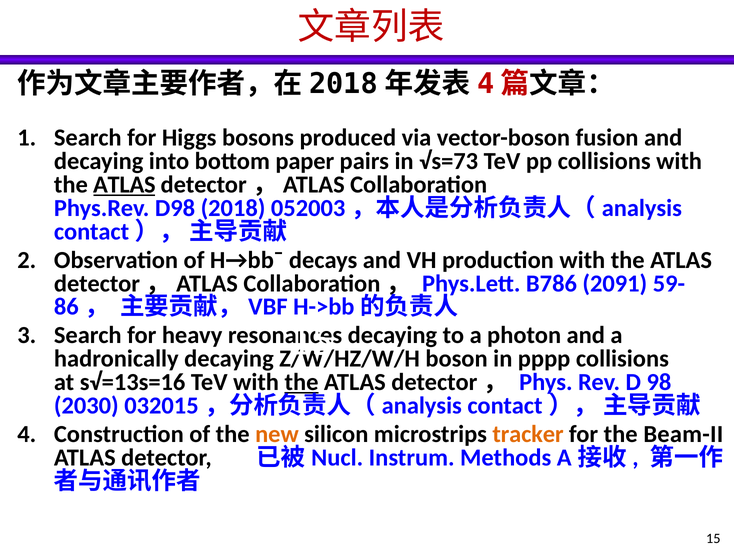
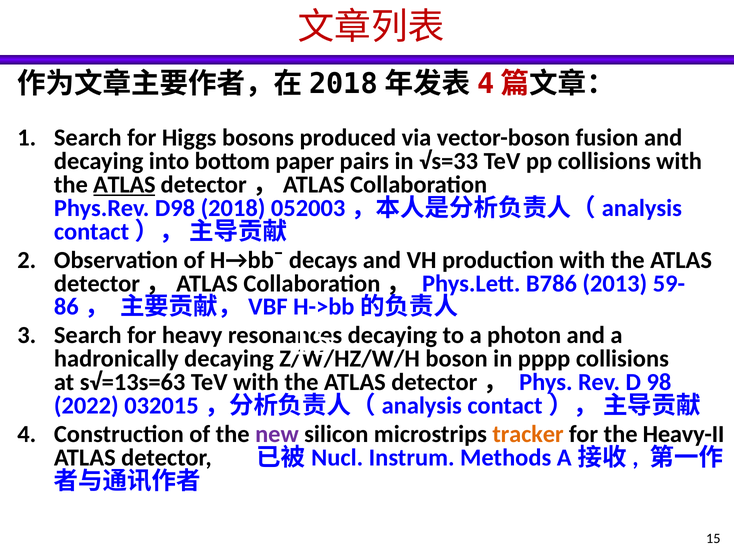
√s=73: √s=73 -> √s=33
2091: 2091 -> 2013
s√=13s=16: s√=13s=16 -> s√=13s=63
the at (302, 383) underline: present -> none
2030: 2030 -> 2022
new colour: orange -> purple
Beam-II: Beam-II -> Heavy-II
